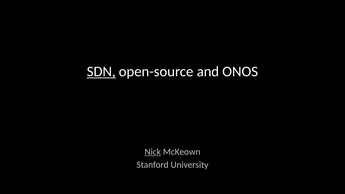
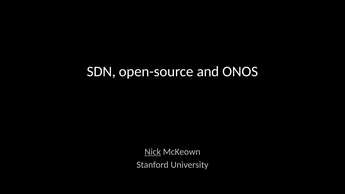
SDN underline: present -> none
